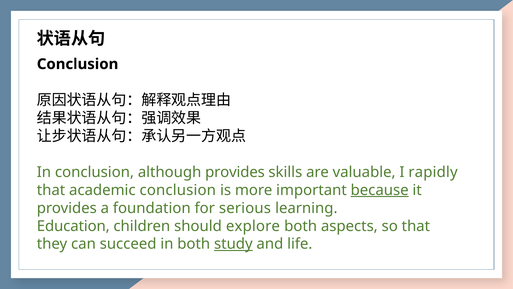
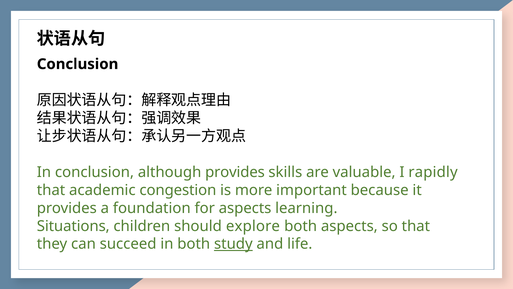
academic conclusion: conclusion -> congestion
because underline: present -> none
for serious: serious -> aspects
Education: Education -> Situations
